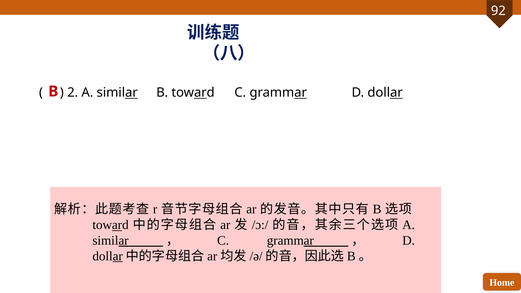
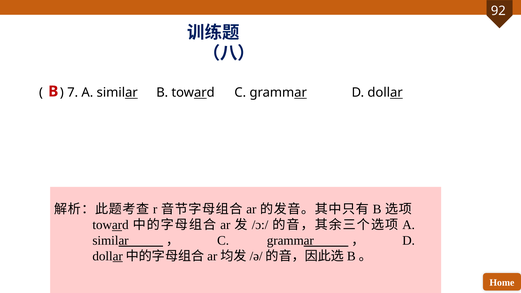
2: 2 -> 7
